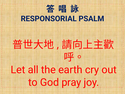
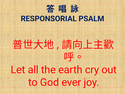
pray: pray -> ever
